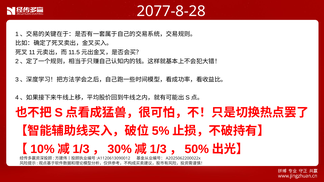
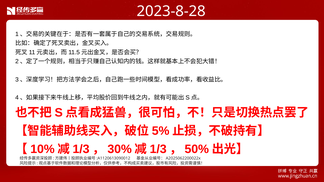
2077-8-28: 2077-8-28 -> 2023-8-28
